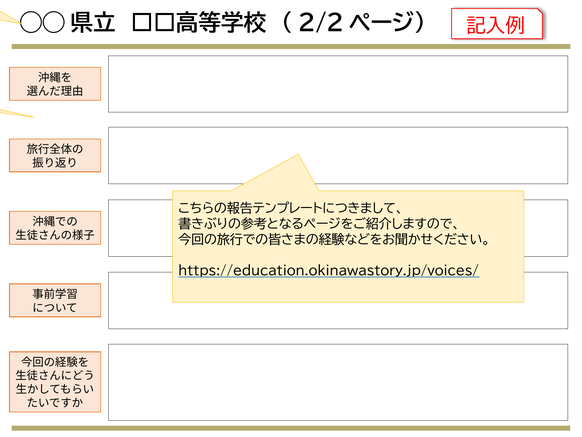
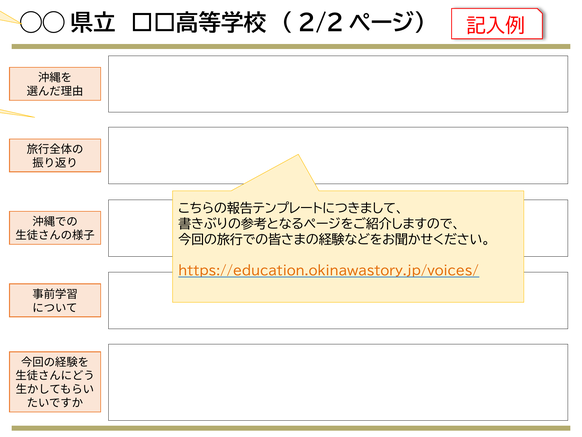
https://education.okinawastory.jp/voices/ colour: black -> orange
